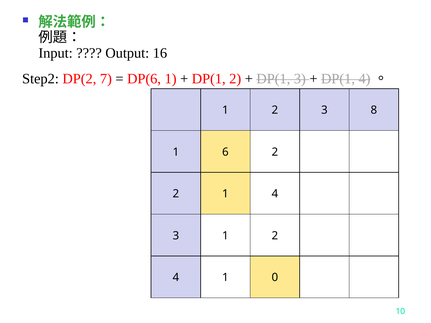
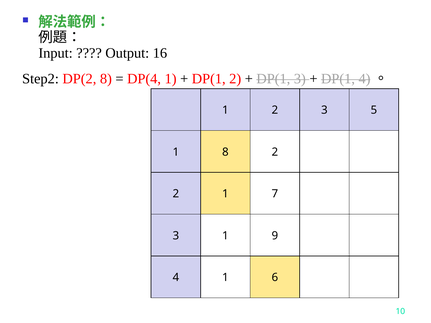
DP(2 7: 7 -> 8
DP(6: DP(6 -> DP(4
8: 8 -> 5
1 6: 6 -> 8
1 4: 4 -> 7
3 1 2: 2 -> 9
0: 0 -> 6
